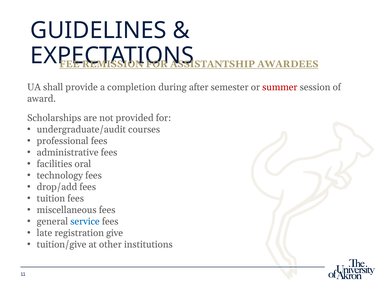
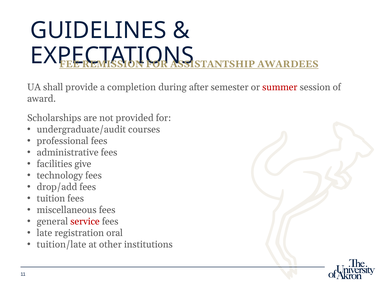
oral: oral -> give
service colour: blue -> red
give: give -> oral
tuition/give: tuition/give -> tuition/late
